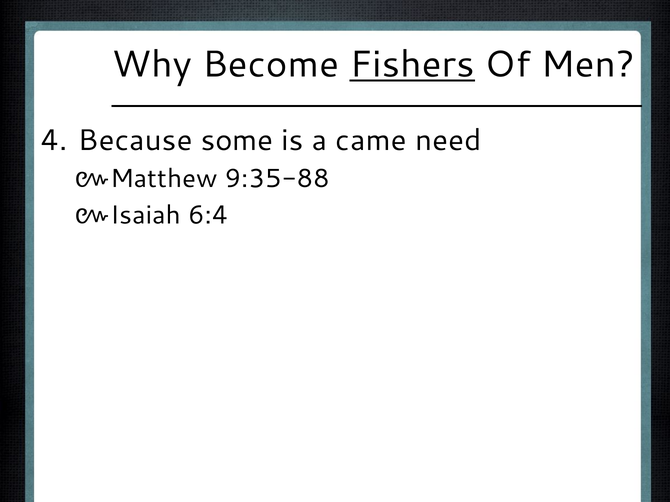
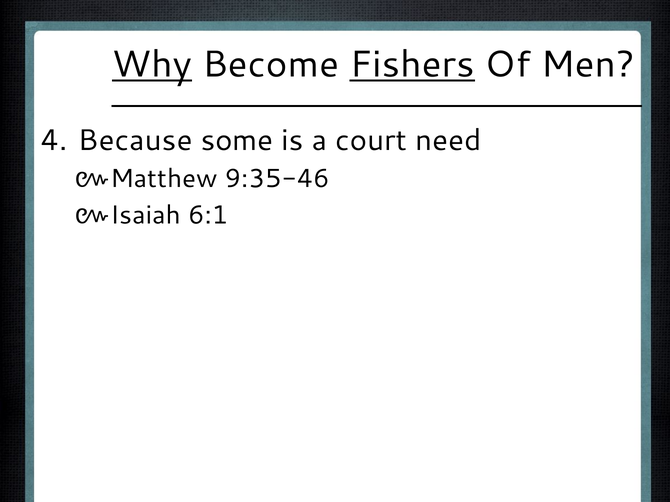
Why underline: none -> present
came: came -> court
9:35-88: 9:35-88 -> 9:35-46
6:4: 6:4 -> 6:1
